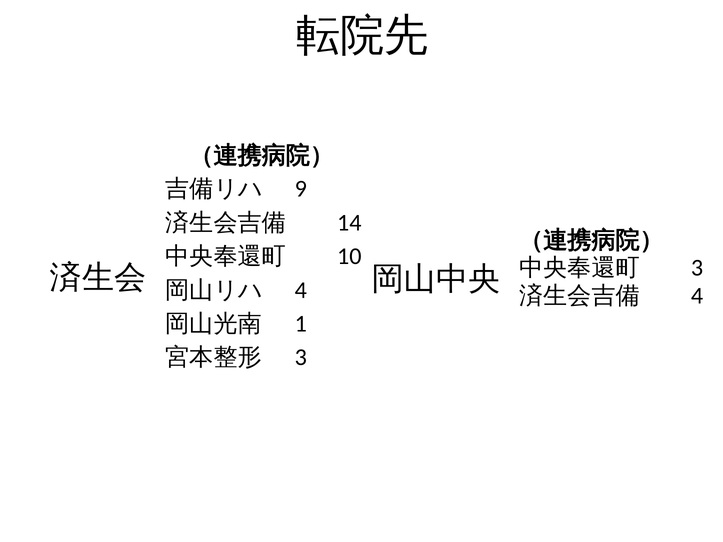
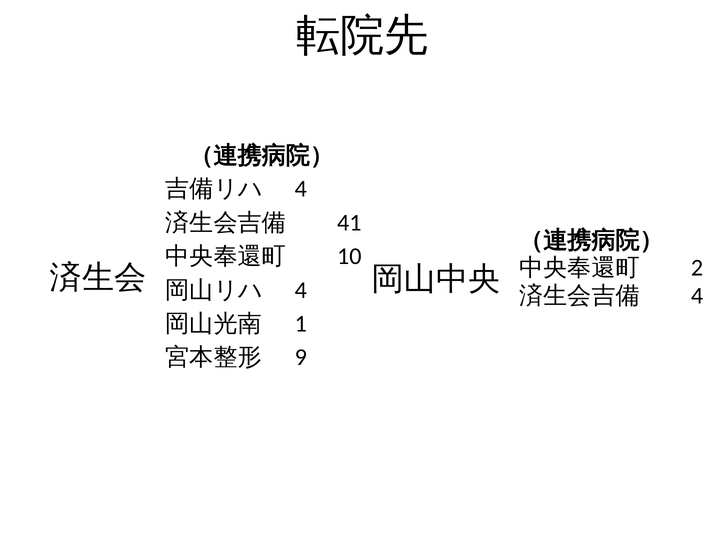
9 at (301, 189): 9 -> 4
14: 14 -> 41
3 at (697, 268): 3 -> 2
3 at (301, 358): 3 -> 9
